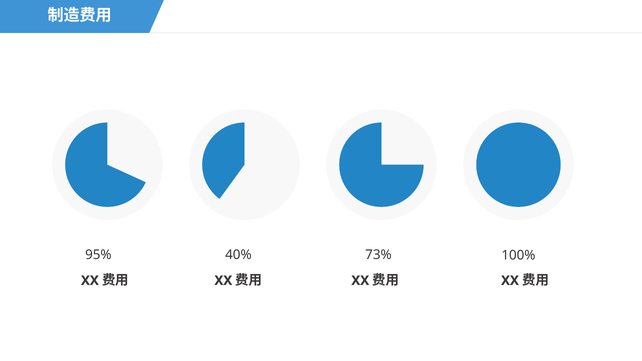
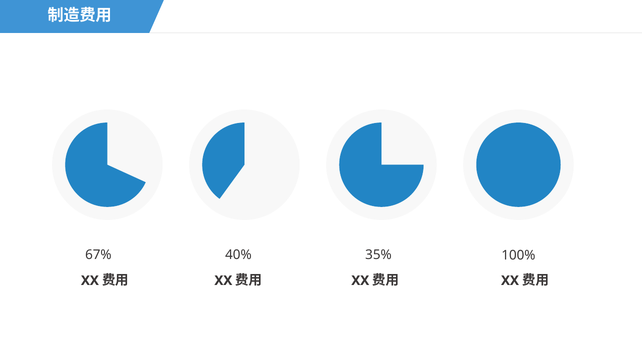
95%: 95% -> 67%
73%: 73% -> 35%
